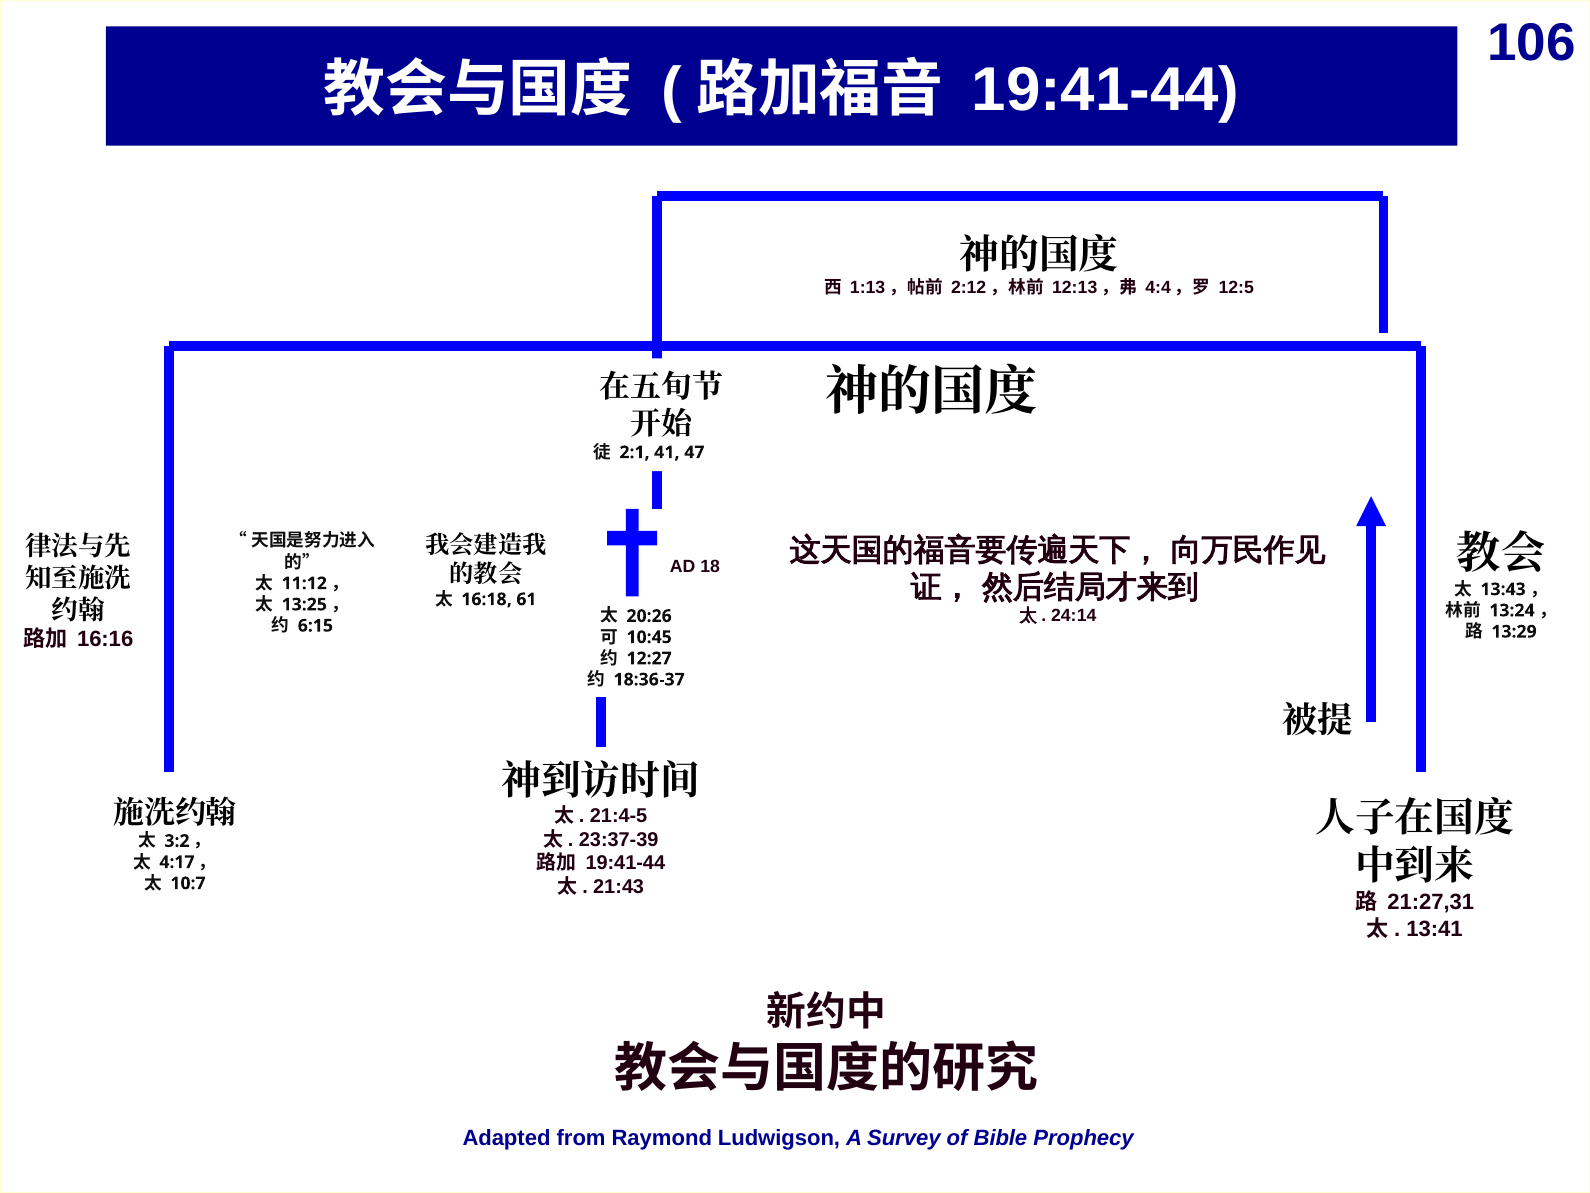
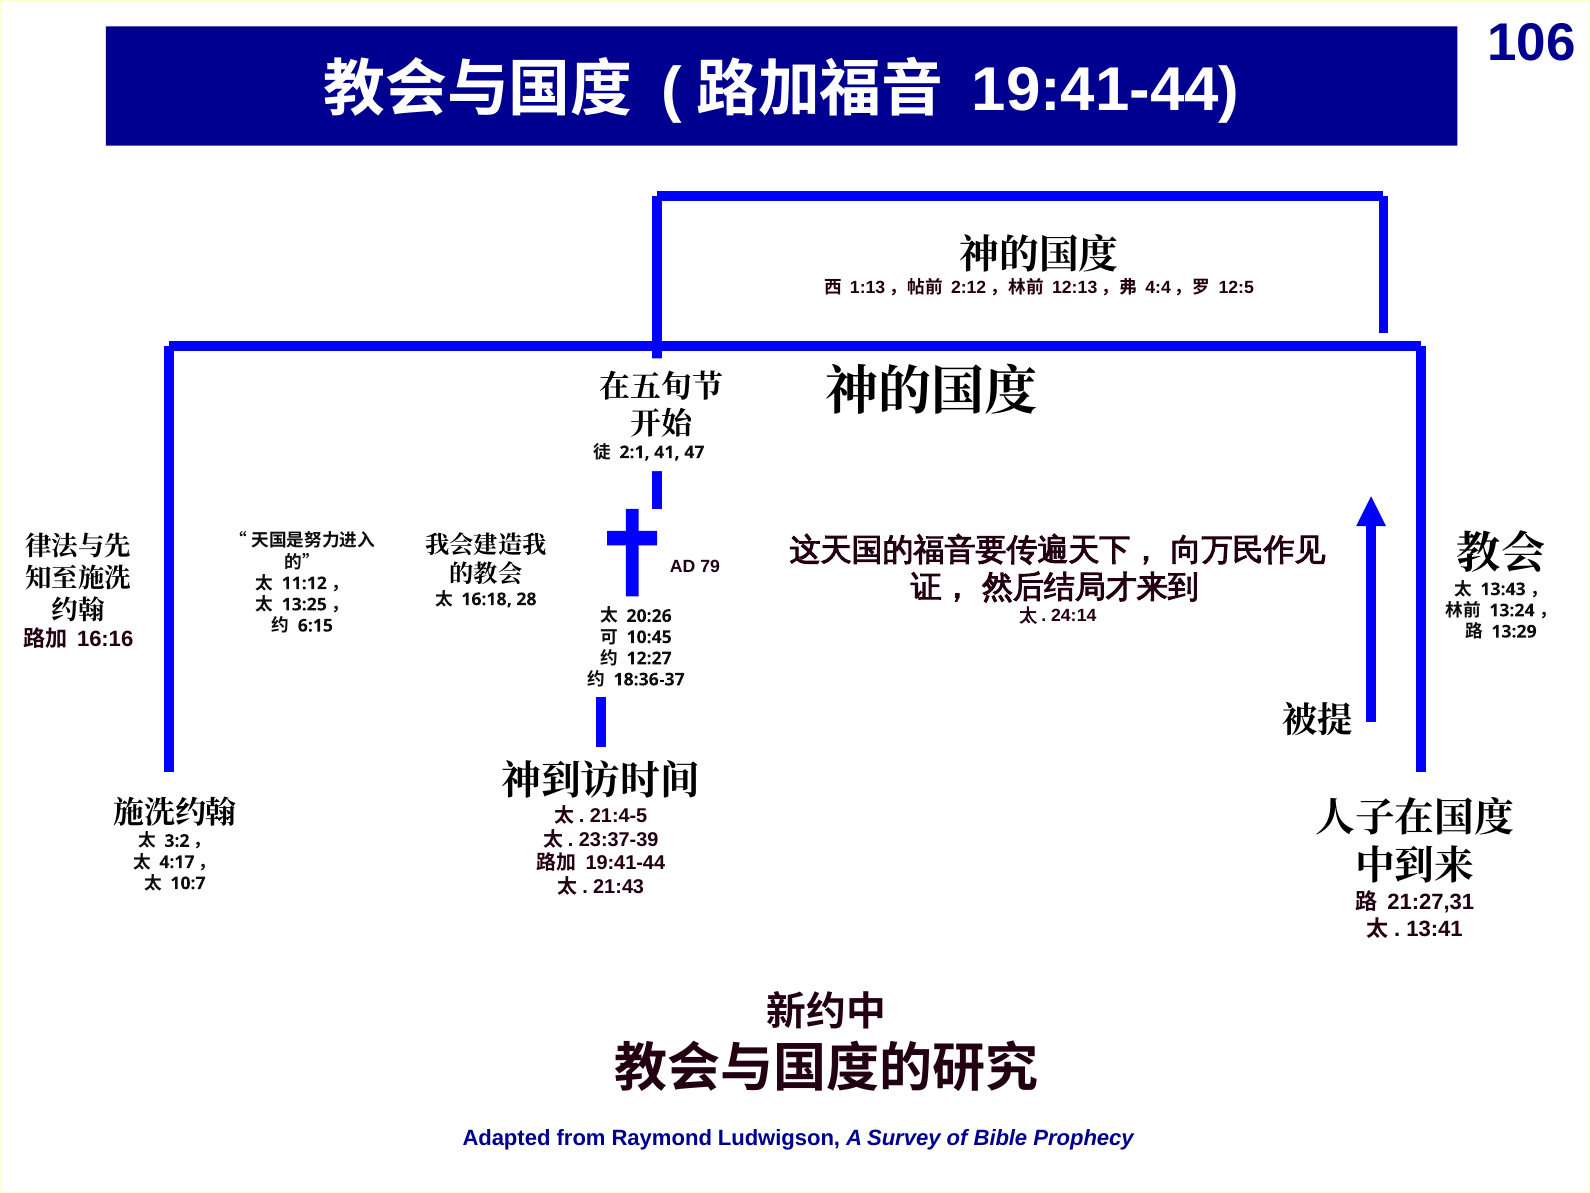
18: 18 -> 79
61: 61 -> 28
